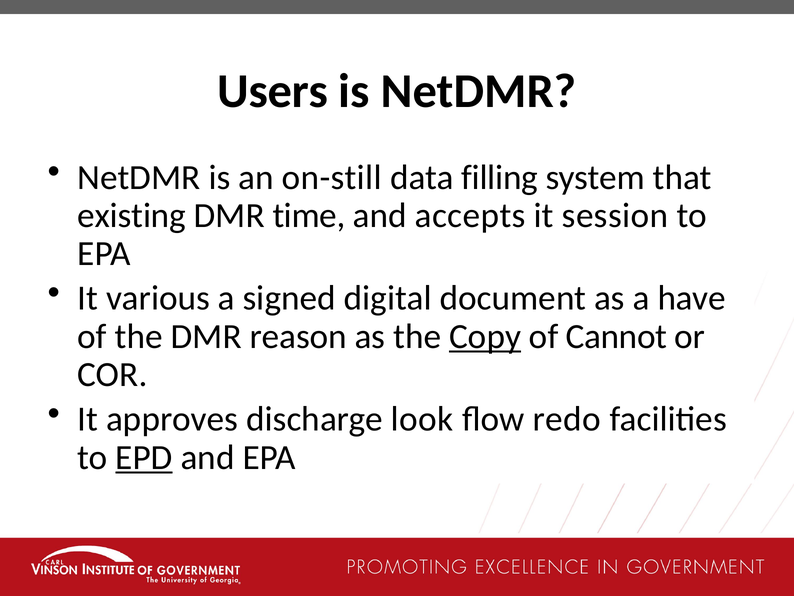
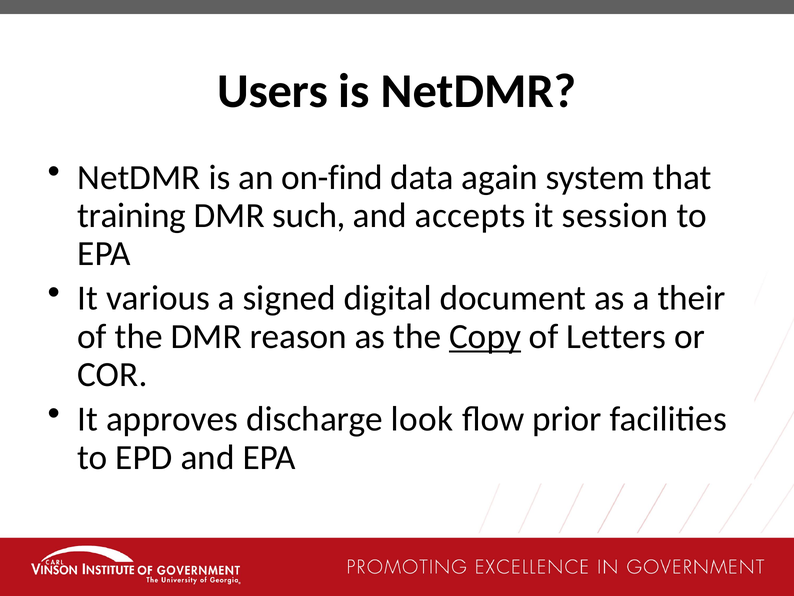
on-still: on-still -> on-find
filling: filling -> again
existing: existing -> training
time: time -> such
have: have -> their
Cannot: Cannot -> Letters
redo: redo -> prior
EPD underline: present -> none
